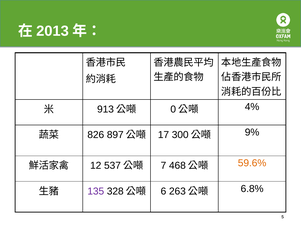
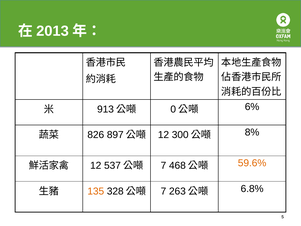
4%: 4% -> 6%
17 at (163, 135): 17 -> 12
9%: 9% -> 8%
135 colour: purple -> orange
6 at (163, 191): 6 -> 7
